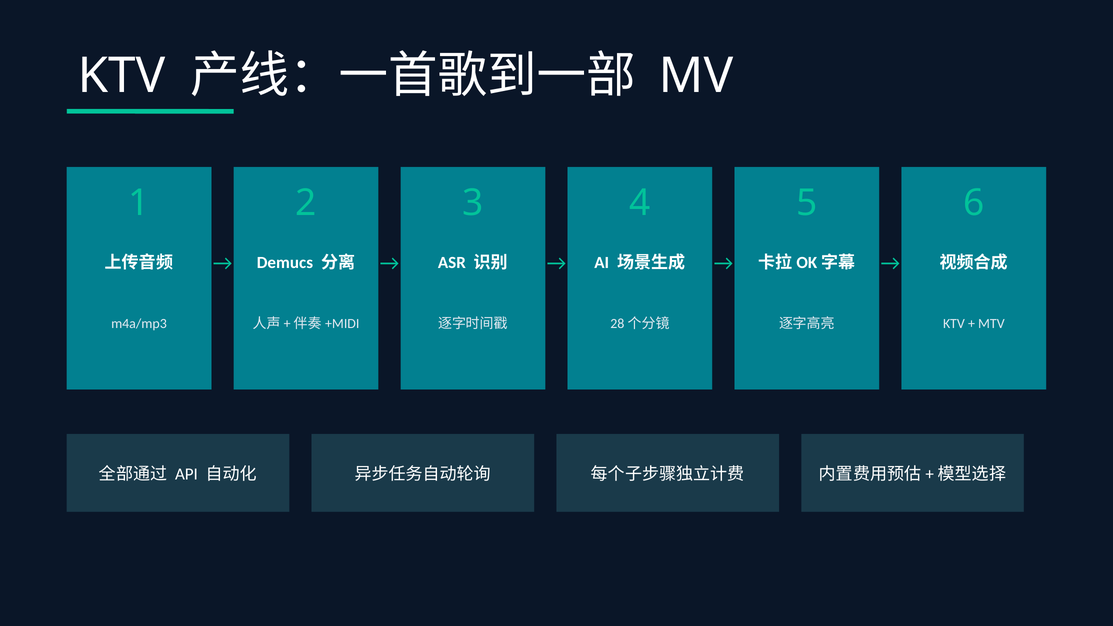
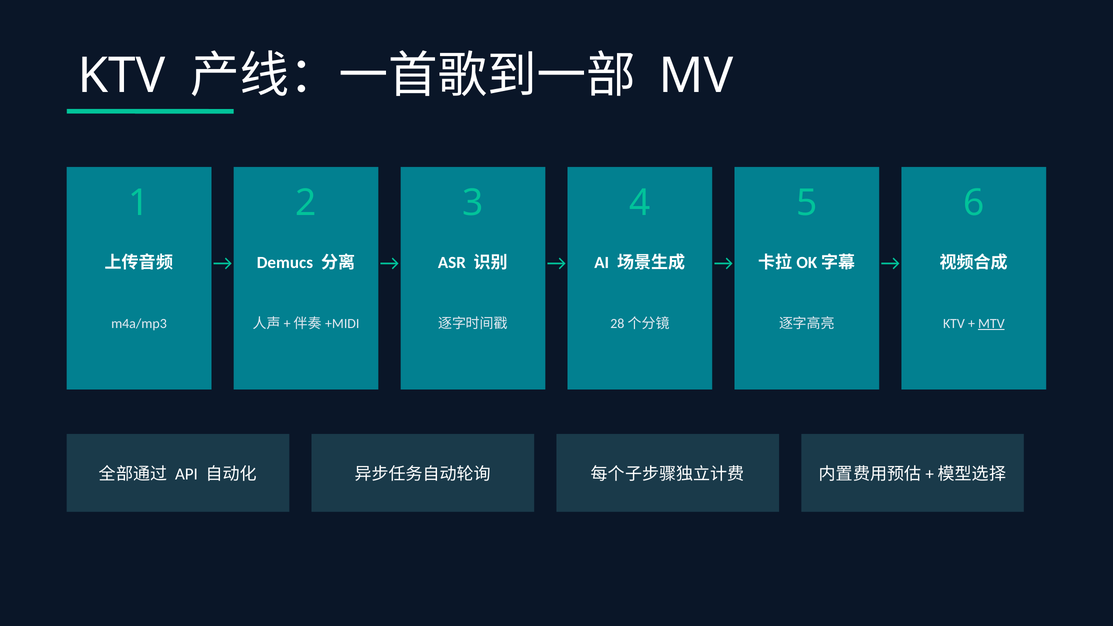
MTV underline: none -> present
